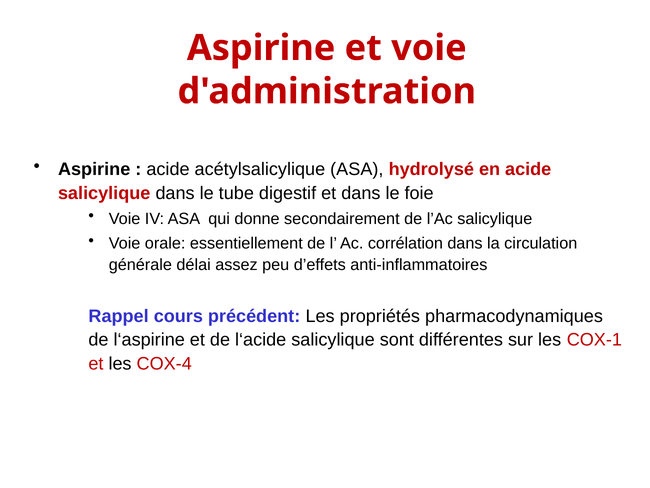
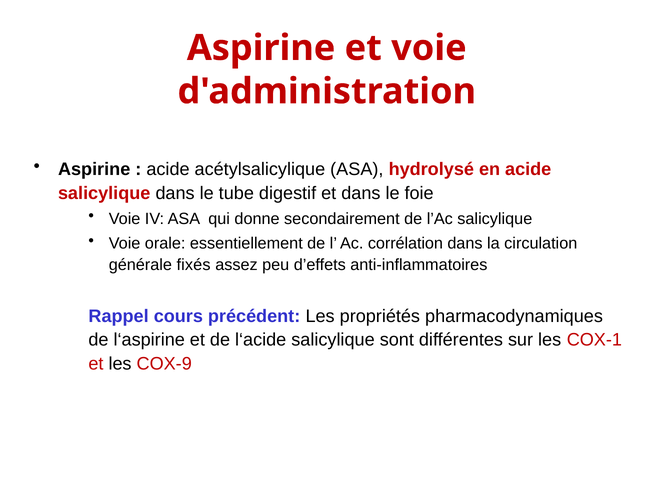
délai: délai -> fixés
COX-4: COX-4 -> COX-9
